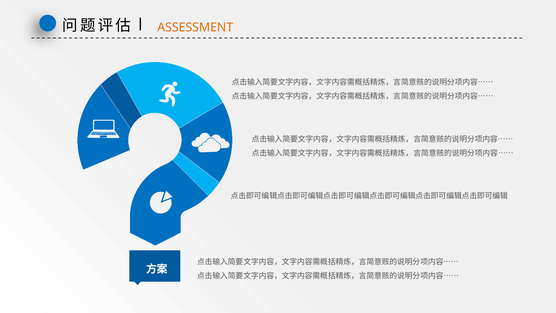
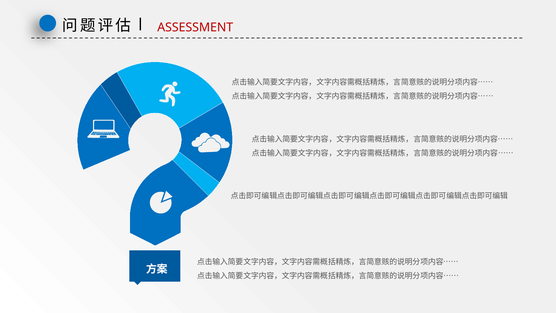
ASSESSMENT colour: orange -> red
